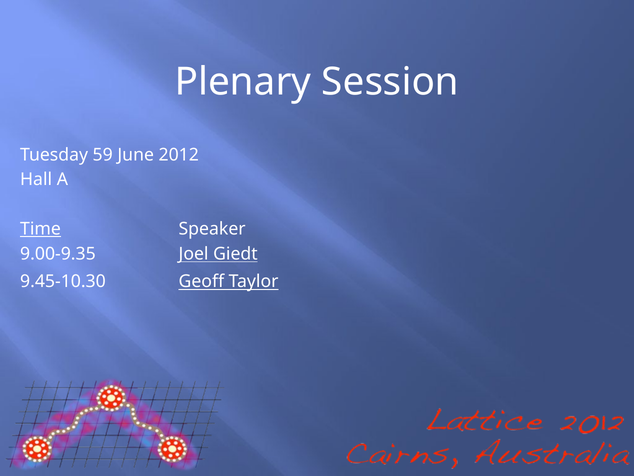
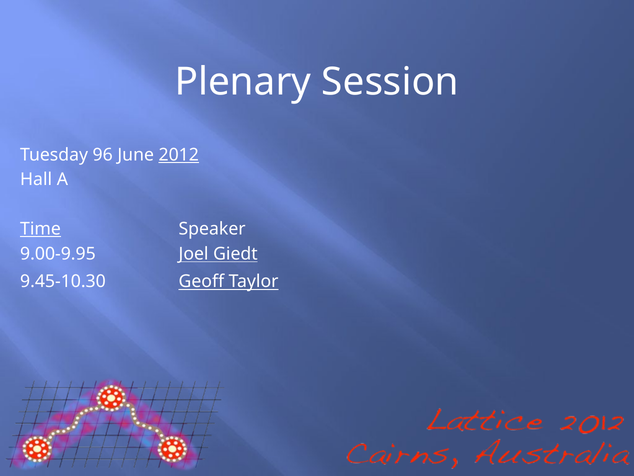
59: 59 -> 96
2012 underline: none -> present
9.00-9.35: 9.00-9.35 -> 9.00-9.95
